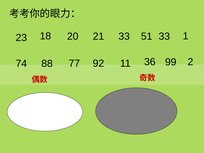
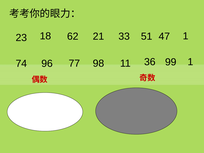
20: 20 -> 62
33 33: 33 -> 47
88: 88 -> 96
92: 92 -> 98
99 2: 2 -> 1
